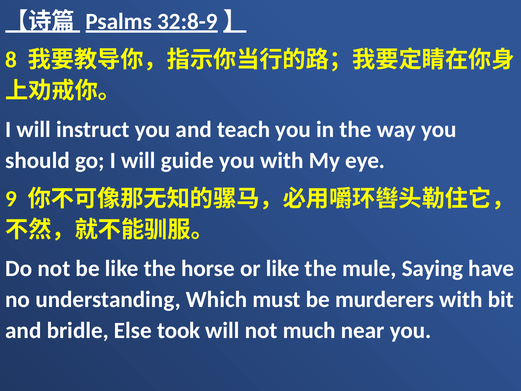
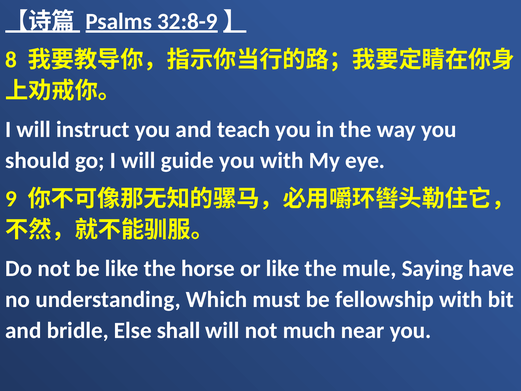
murderers: murderers -> fellowship
took: took -> shall
